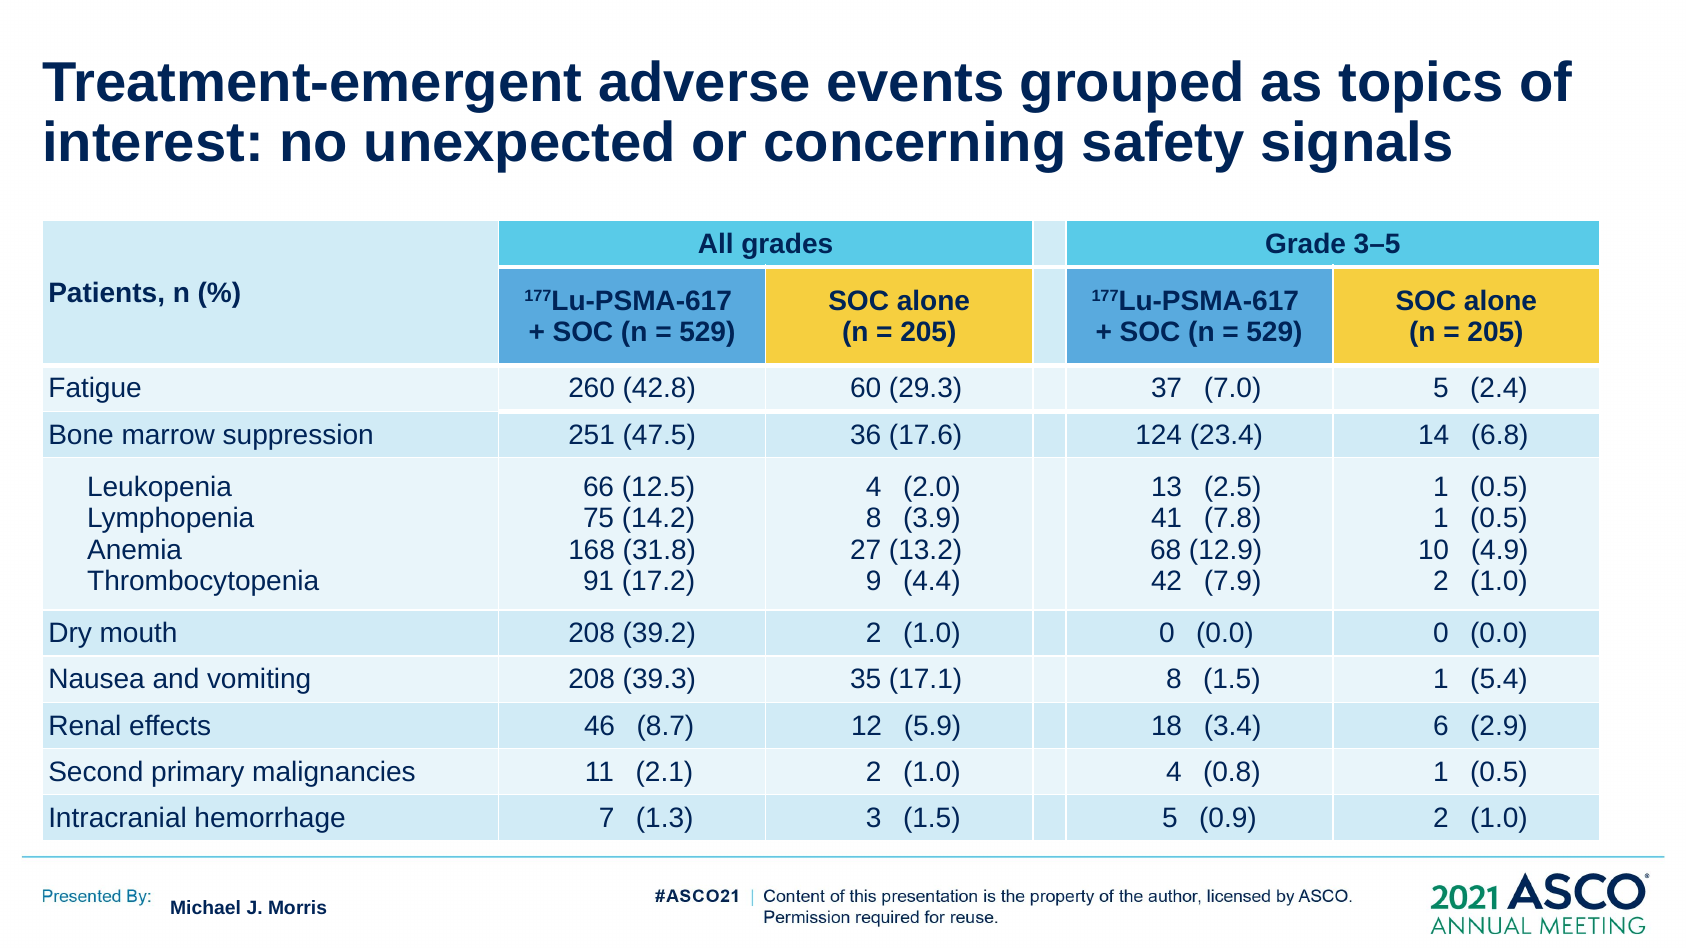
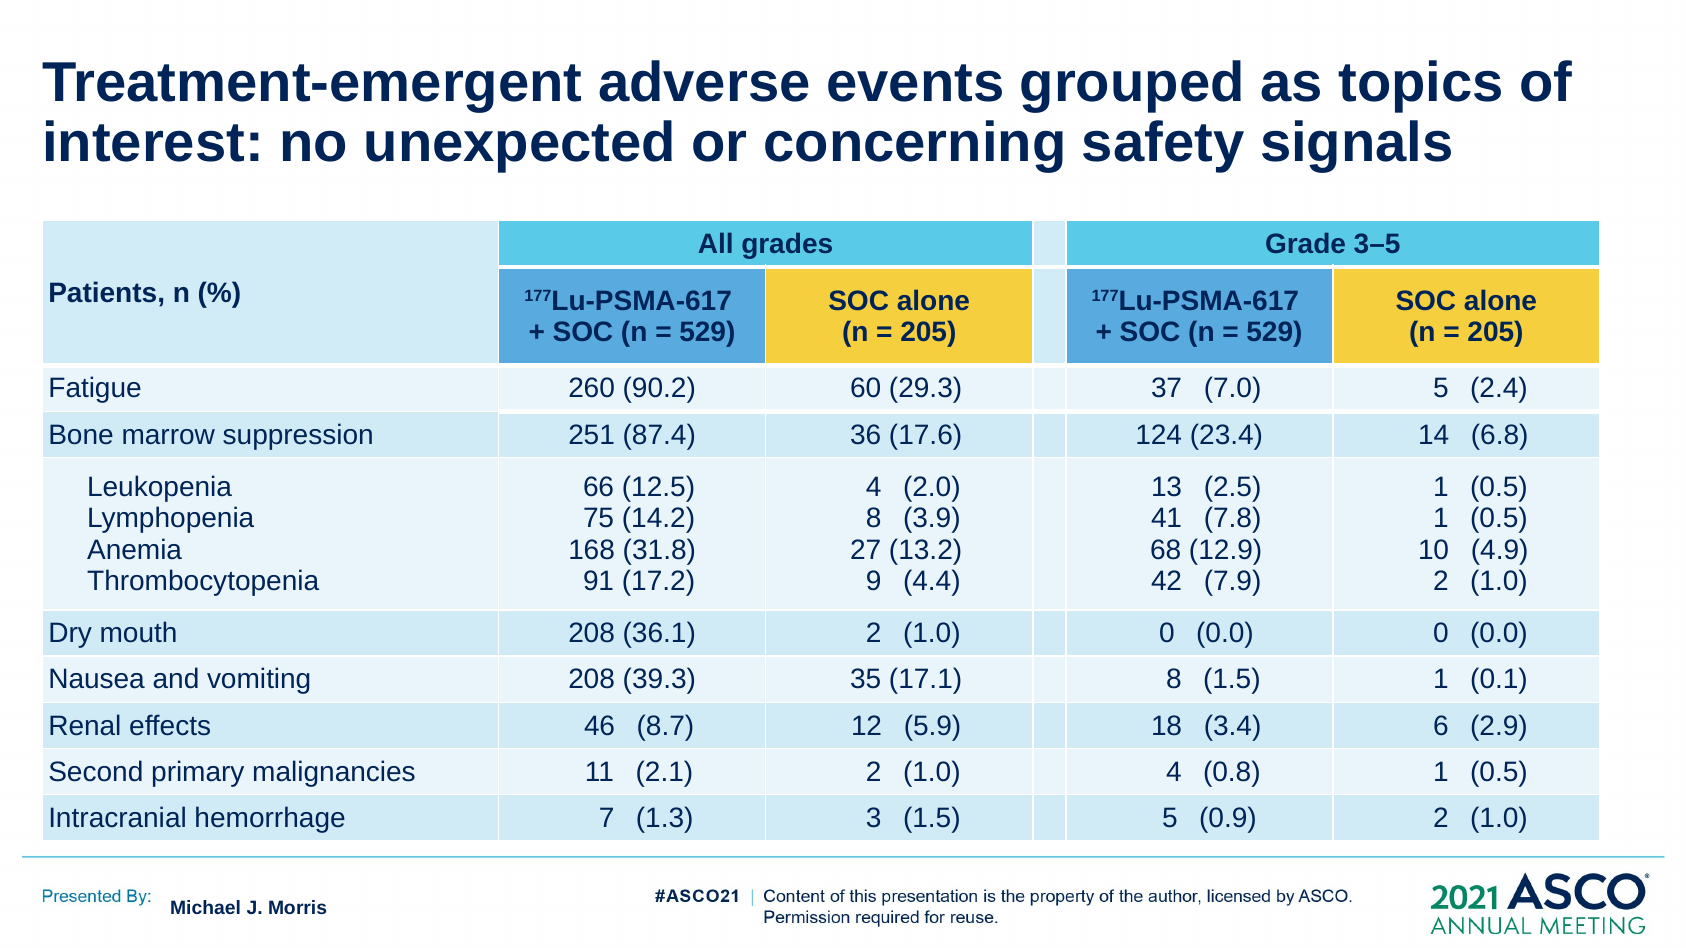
42.8: 42.8 -> 90.2
47.5: 47.5 -> 87.4
39.2: 39.2 -> 36.1
5.4: 5.4 -> 0.1
